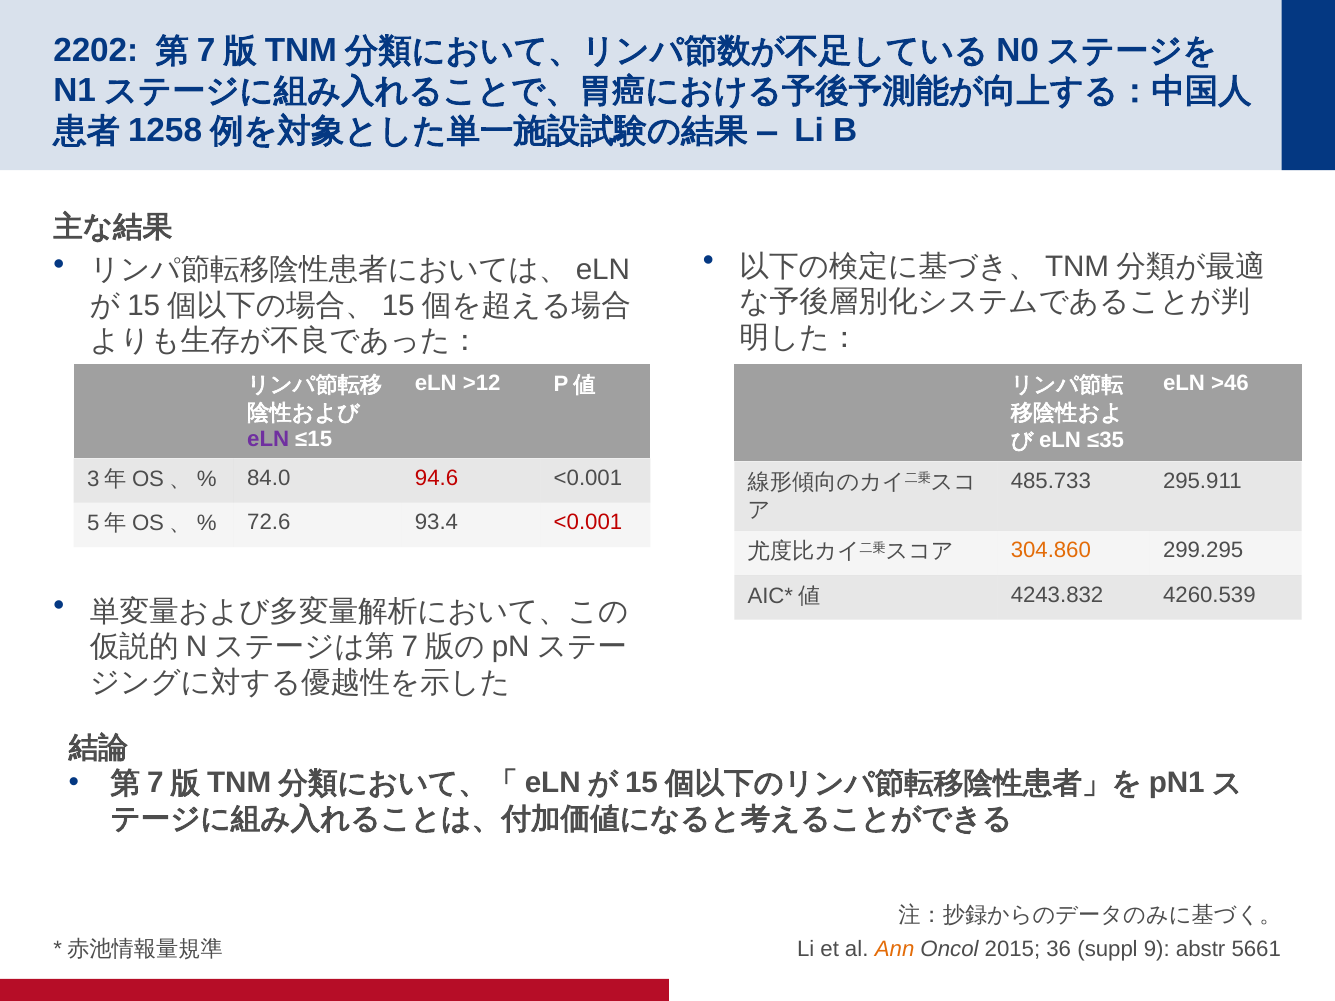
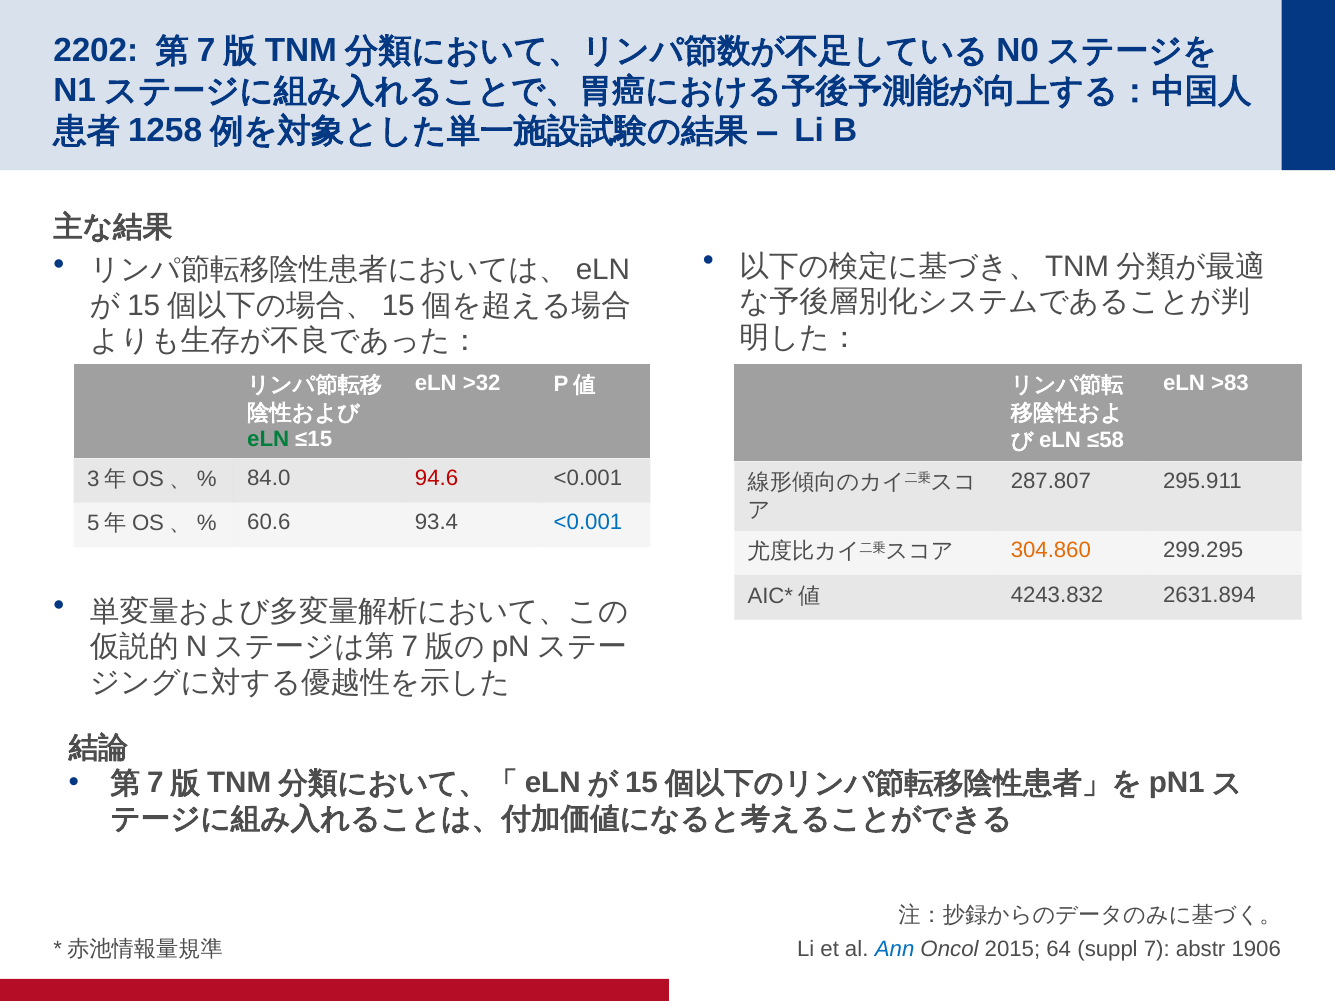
>12: >12 -> >32
>46: >46 -> >83
eLN at (268, 440) colour: purple -> green
≤35: ≤35 -> ≤58
485.733: 485.733 -> 287.807
72.6: 72.6 -> 60.6
<0.001 at (588, 522) colour: red -> blue
4260.539: 4260.539 -> 2631.894
Ann colour: orange -> blue
36: 36 -> 64
9: 9 -> 7
5661: 5661 -> 1906
